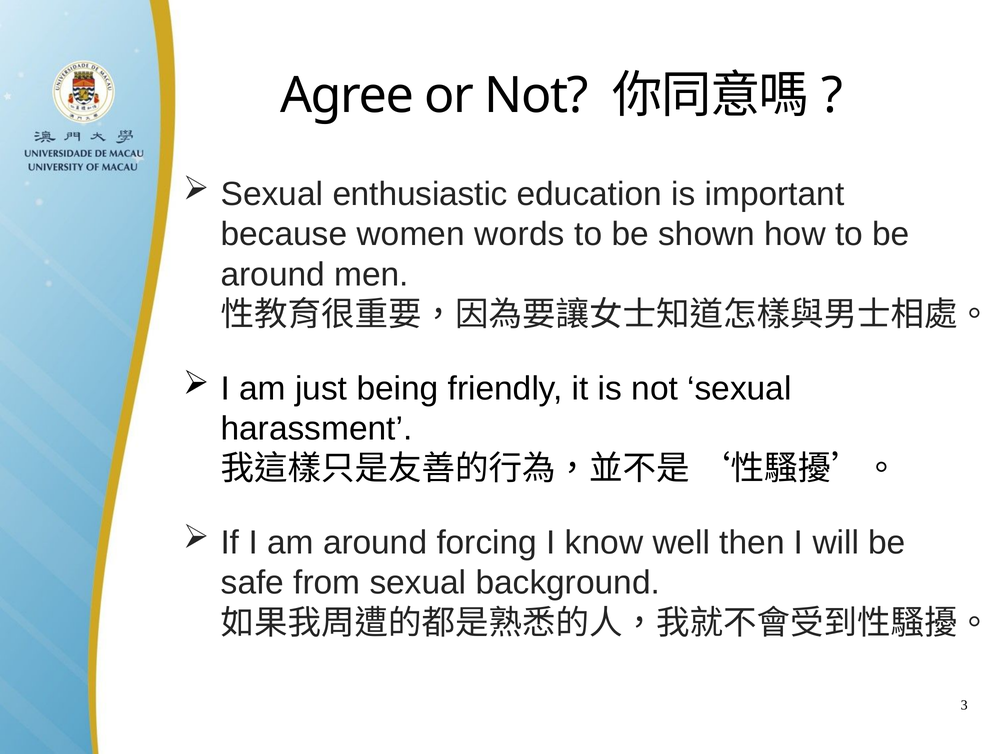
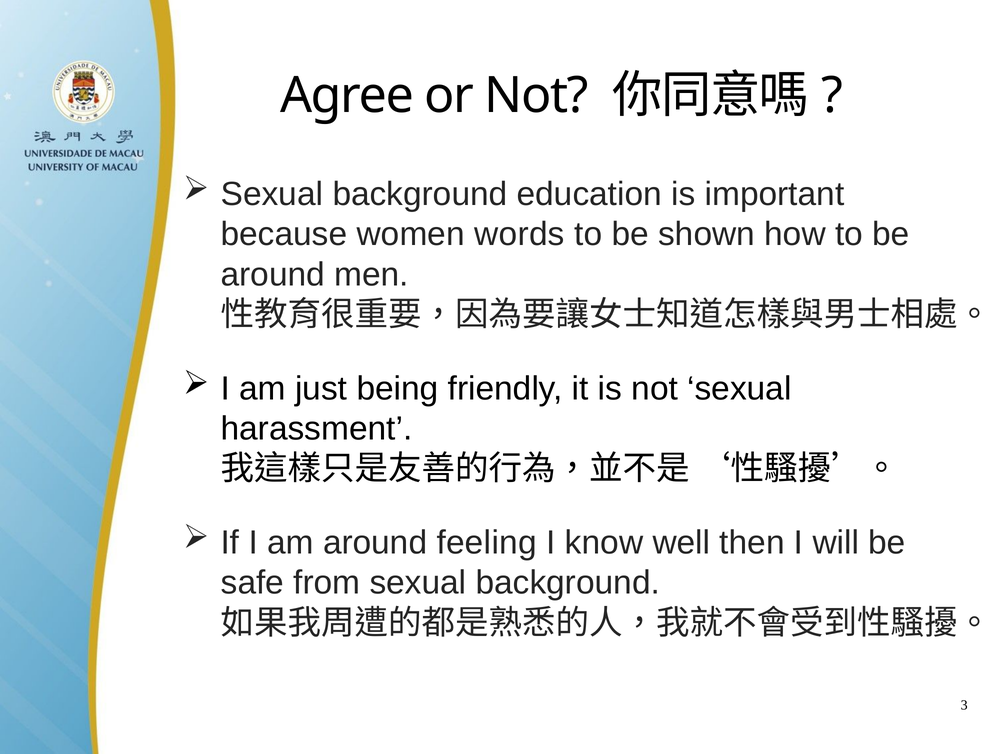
enthusiastic at (420, 194): enthusiastic -> background
forcing: forcing -> feeling
